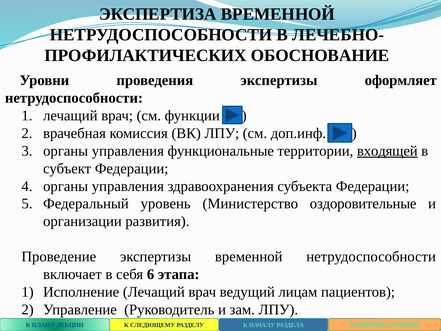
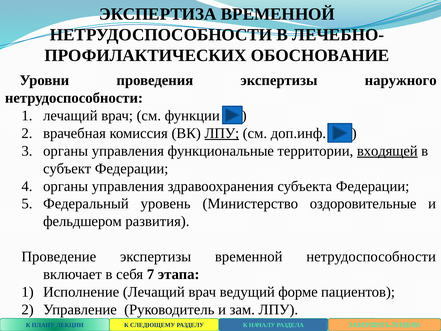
оформляет: оформляет -> наружного
ЛПУ at (222, 133) underline: none -> present
организации: организации -> фельдшером
6: 6 -> 7
лицам: лицам -> форме
